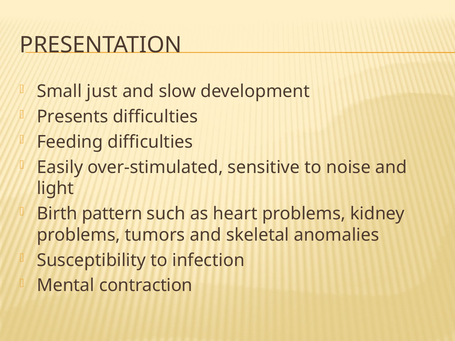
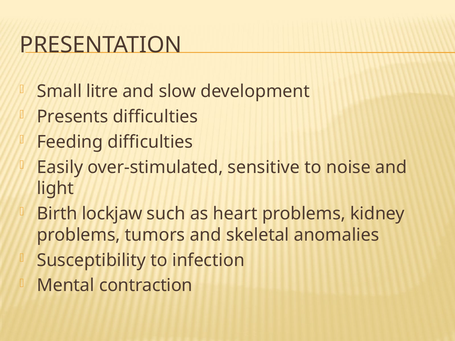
just: just -> litre
pattern: pattern -> lockjaw
